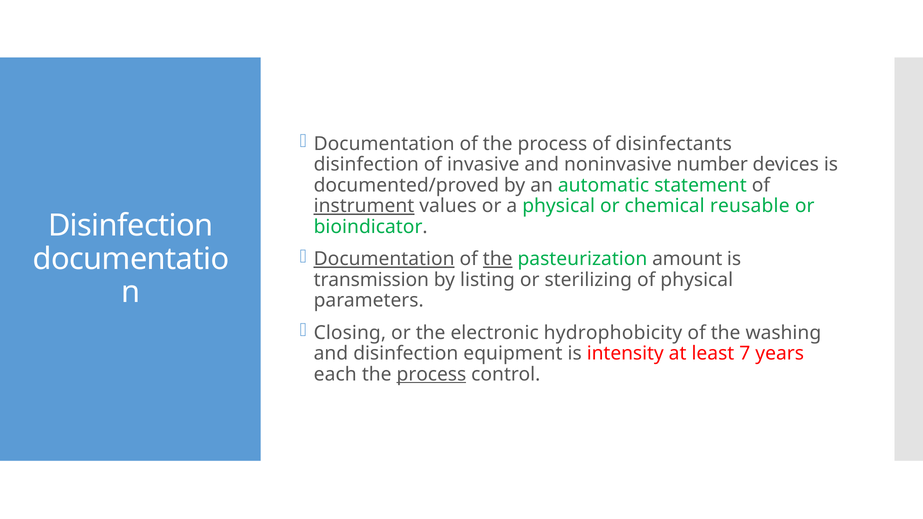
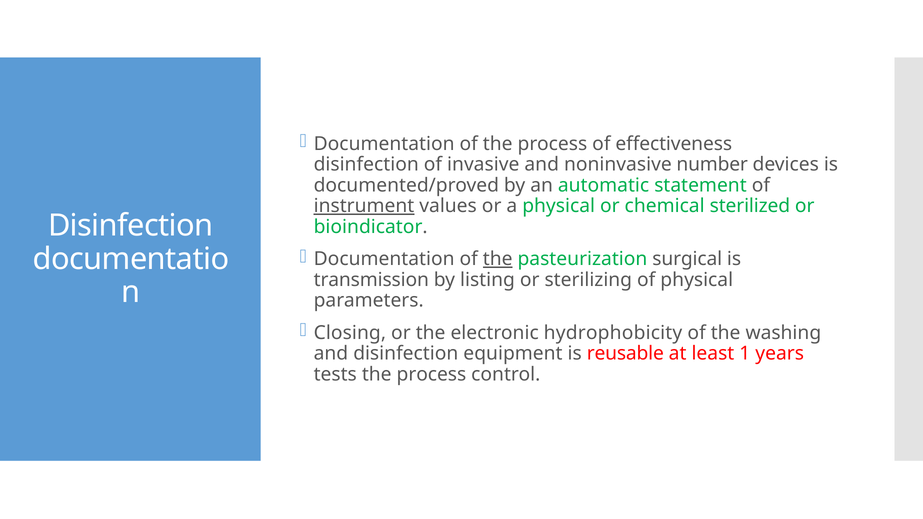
disinfectants: disinfectants -> effectiveness
reusable: reusable -> sterilized
Documentation at (384, 259) underline: present -> none
amount: amount -> surgical
intensity: intensity -> reusable
7: 7 -> 1
each: each -> tests
process at (431, 374) underline: present -> none
